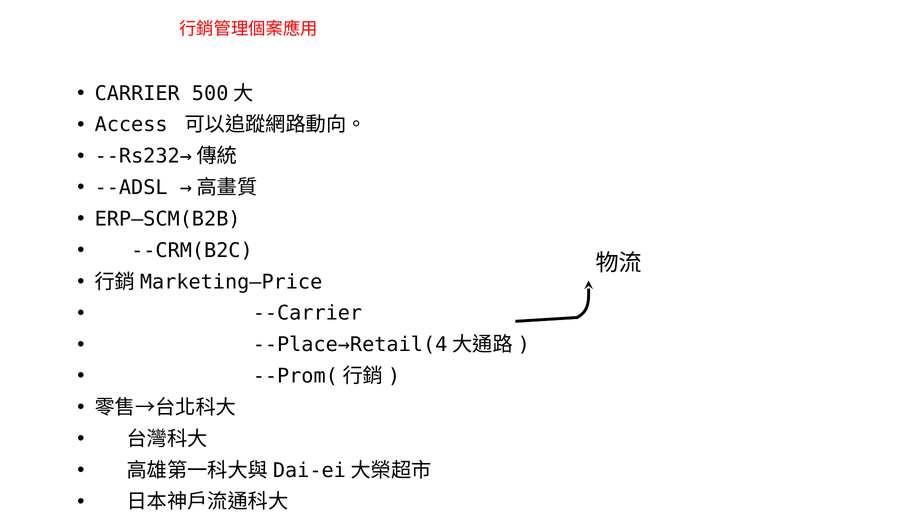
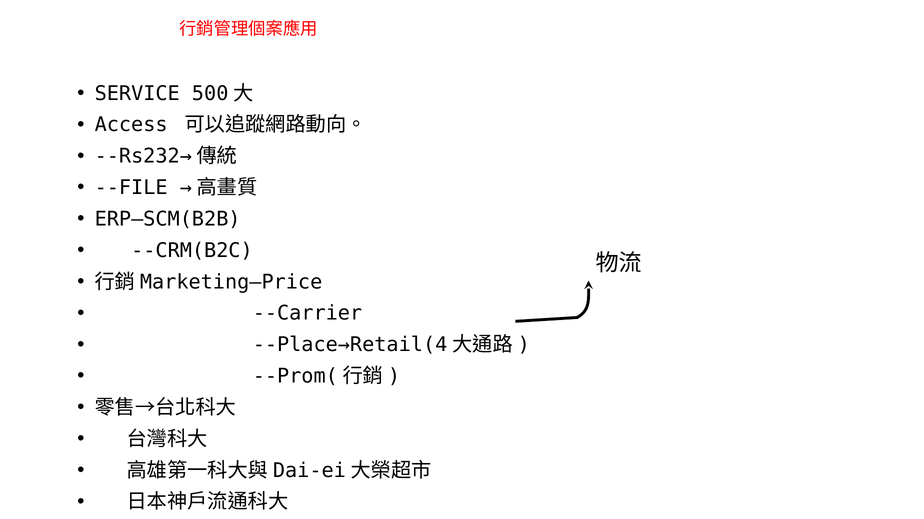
CARRIER: CARRIER -> SERVICE
--ADSL: --ADSL -> --FILE
